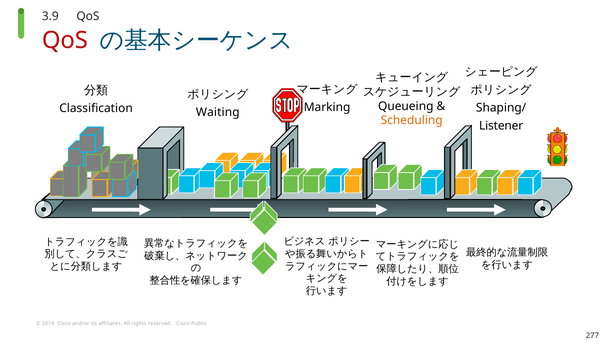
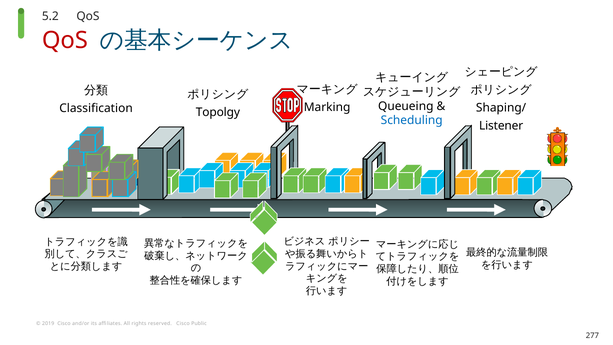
3.9: 3.9 -> 5.2
Waiting: Waiting -> Topolgy
Scheduling colour: orange -> blue
